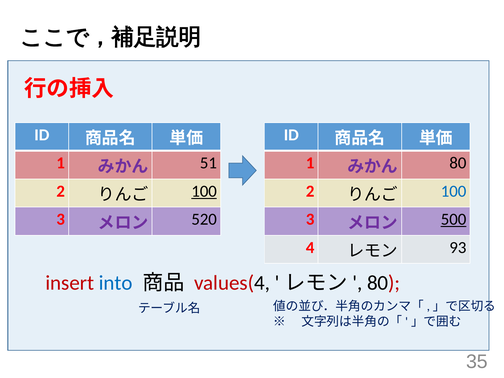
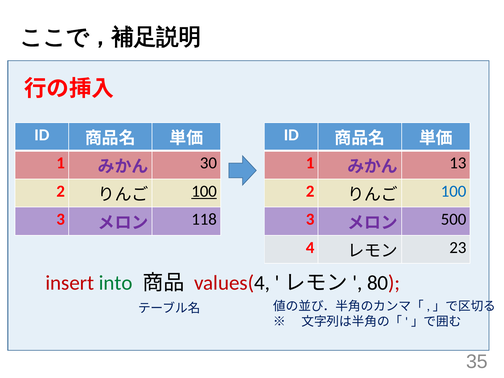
51: 51 -> 30
80 at (458, 163): 80 -> 13
520: 520 -> 118
500 underline: present -> none
93: 93 -> 23
into colour: blue -> green
